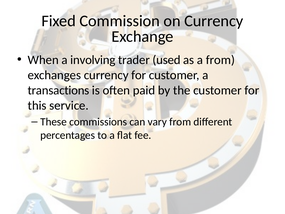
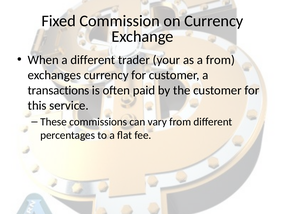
a involving: involving -> different
used: used -> your
